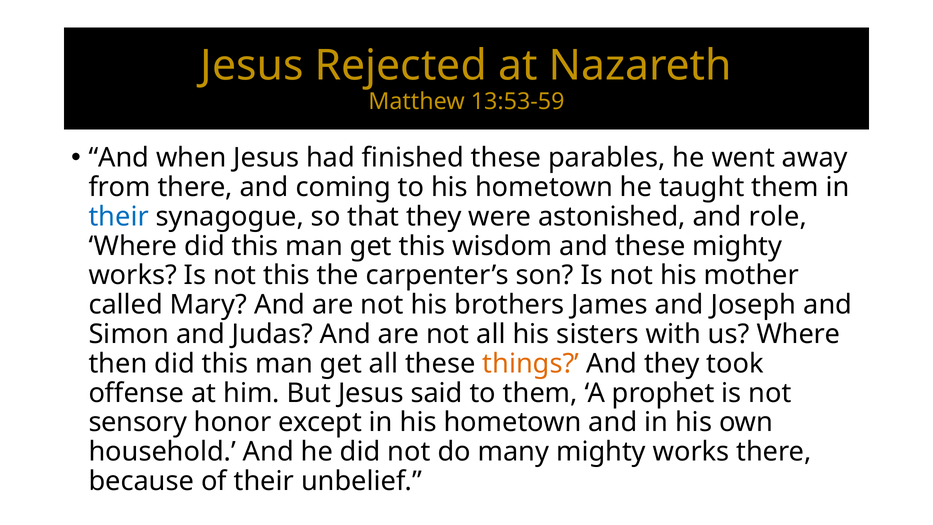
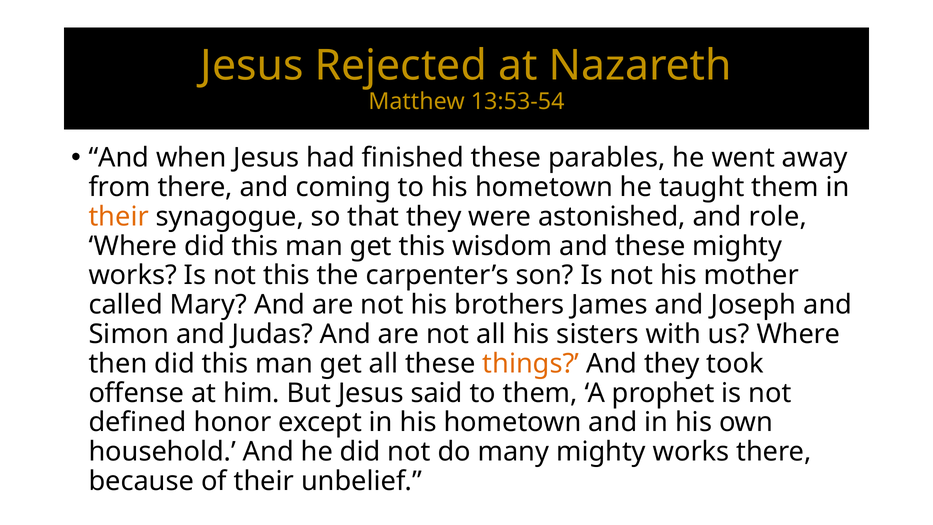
13:53-59: 13:53-59 -> 13:53-54
their at (119, 217) colour: blue -> orange
sensory: sensory -> defined
